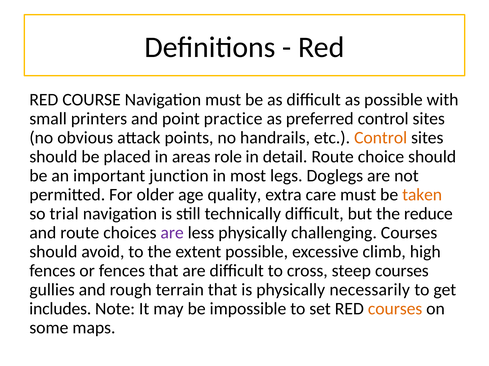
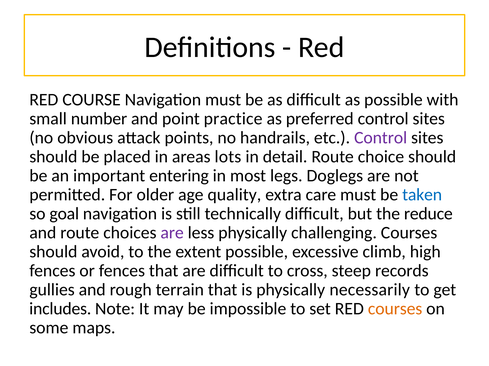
printers: printers -> number
Control at (381, 138) colour: orange -> purple
role: role -> lots
junction: junction -> entering
taken colour: orange -> blue
trial: trial -> goal
steep courses: courses -> records
